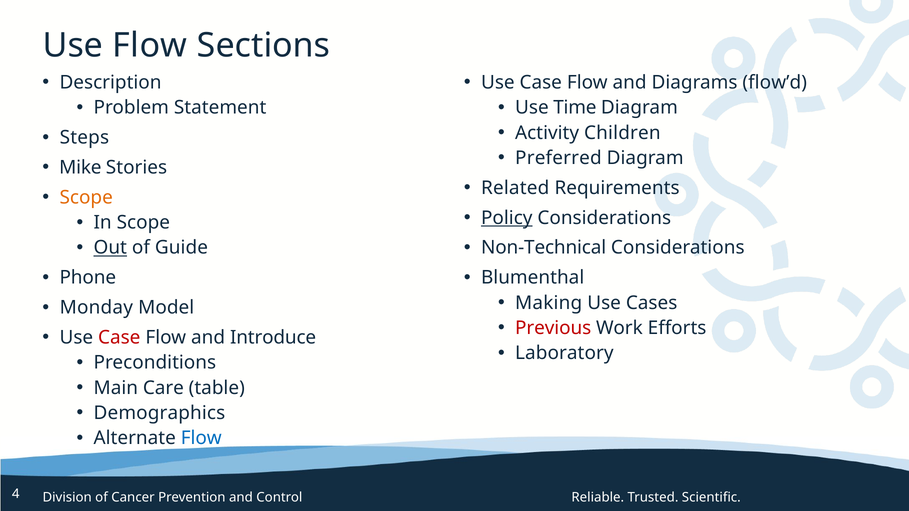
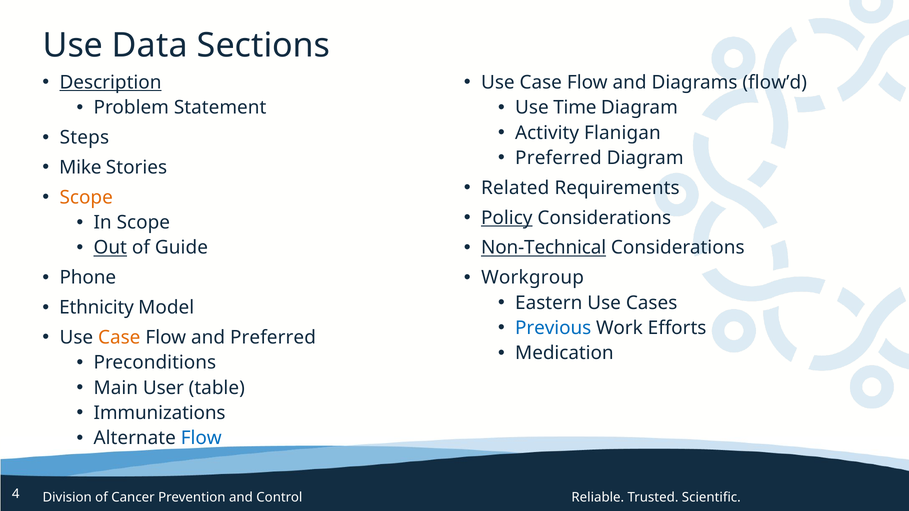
Use Flow: Flow -> Data
Description underline: none -> present
Children: Children -> Flanigan
Non-Technical underline: none -> present
Blumenthal: Blumenthal -> Workgroup
Making: Making -> Eastern
Monday: Monday -> Ethnicity
Previous colour: red -> blue
Case at (119, 338) colour: red -> orange
and Introduce: Introduce -> Preferred
Laboratory: Laboratory -> Medication
Care: Care -> User
Demographics: Demographics -> Immunizations
